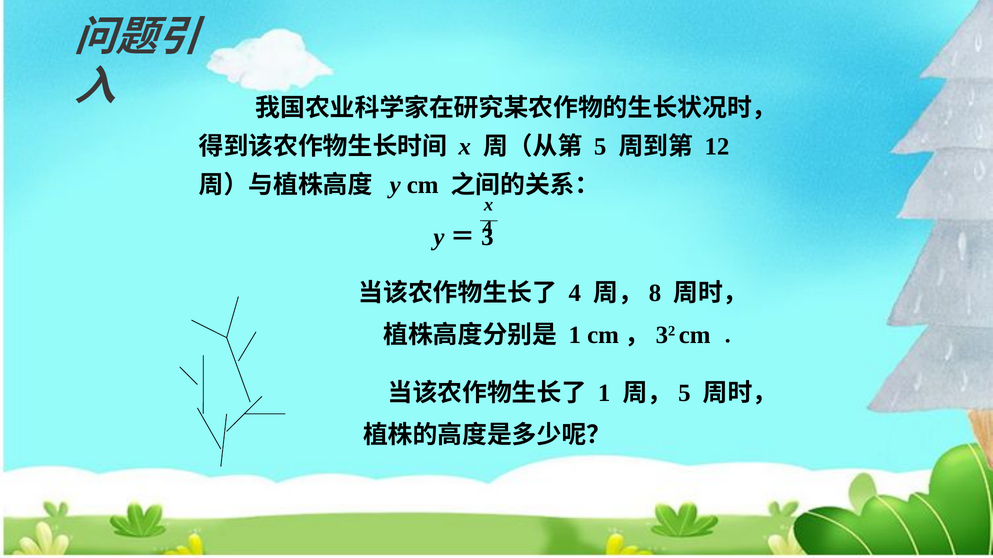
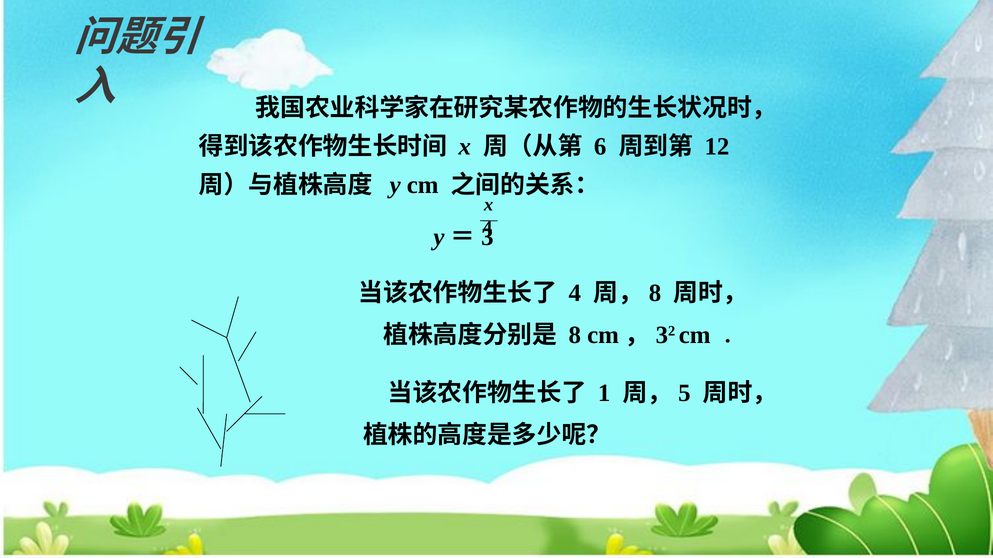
5: 5 -> 6
1 at (575, 335): 1 -> 8
